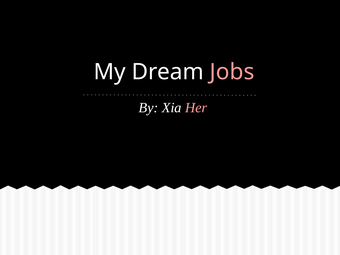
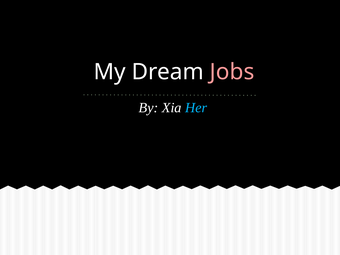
Her colour: pink -> light blue
